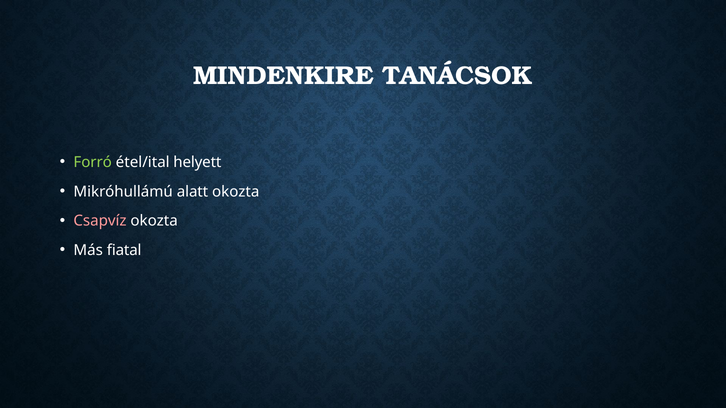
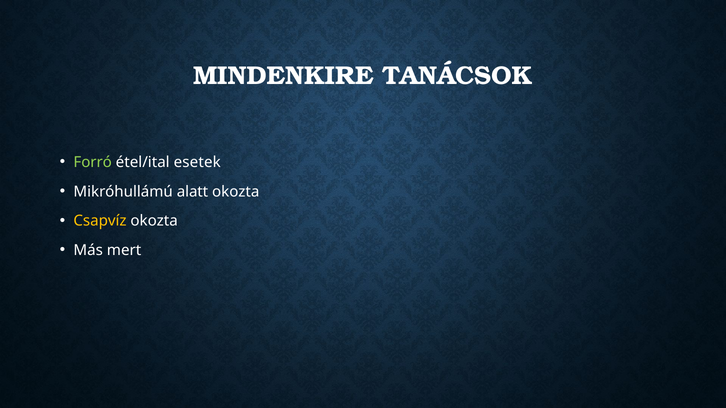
helyett: helyett -> esetek
Csapvíz colour: pink -> yellow
fiatal: fiatal -> mert
